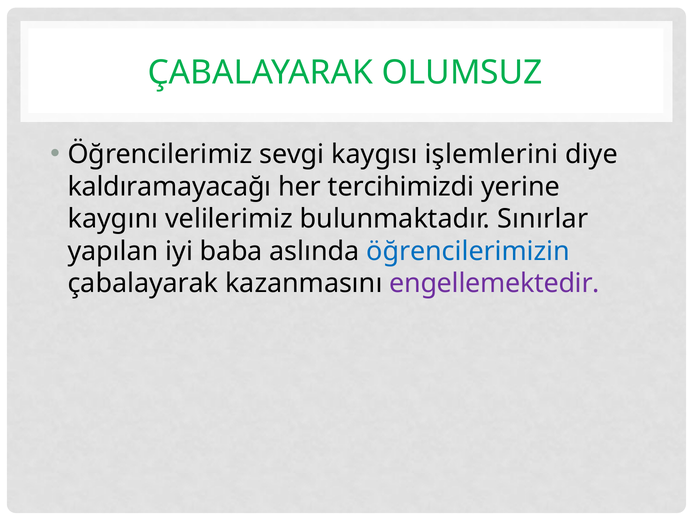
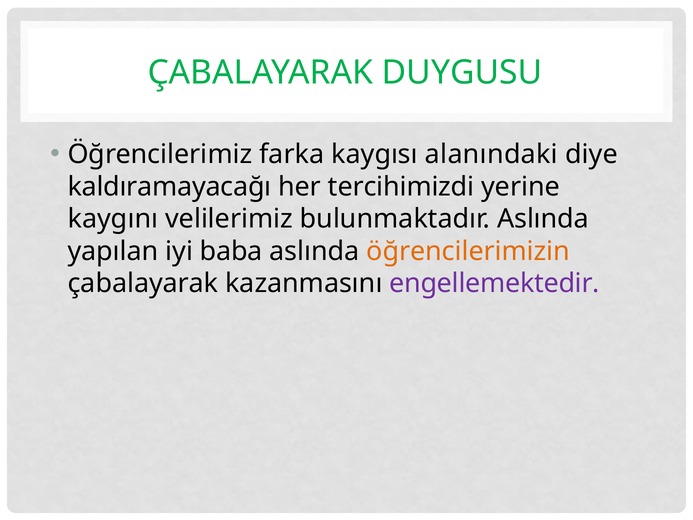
OLUMSUZ: OLUMSUZ -> DUYGUSU
sevgi: sevgi -> farka
işlemlerini: işlemlerini -> alanındaki
bulunmaktadır Sınırlar: Sınırlar -> Aslında
öğrencilerimizin colour: blue -> orange
